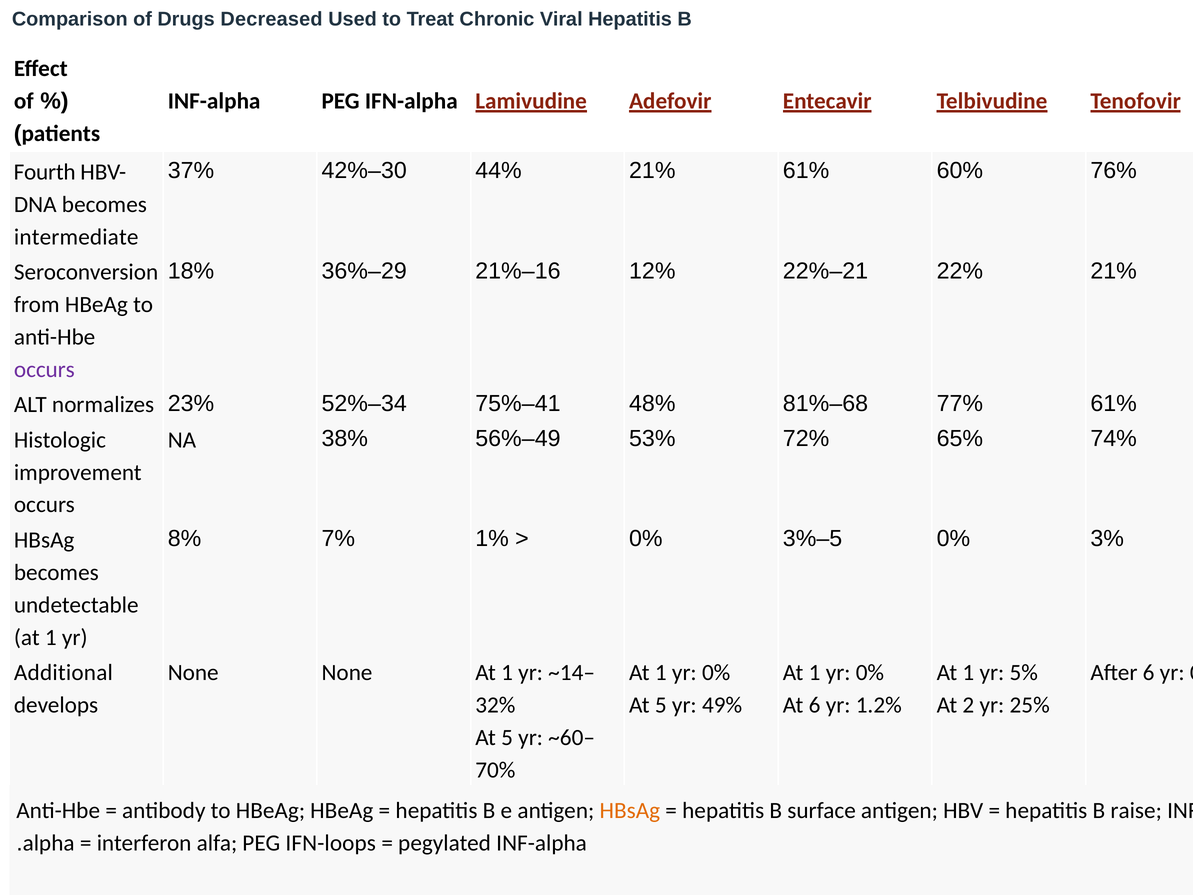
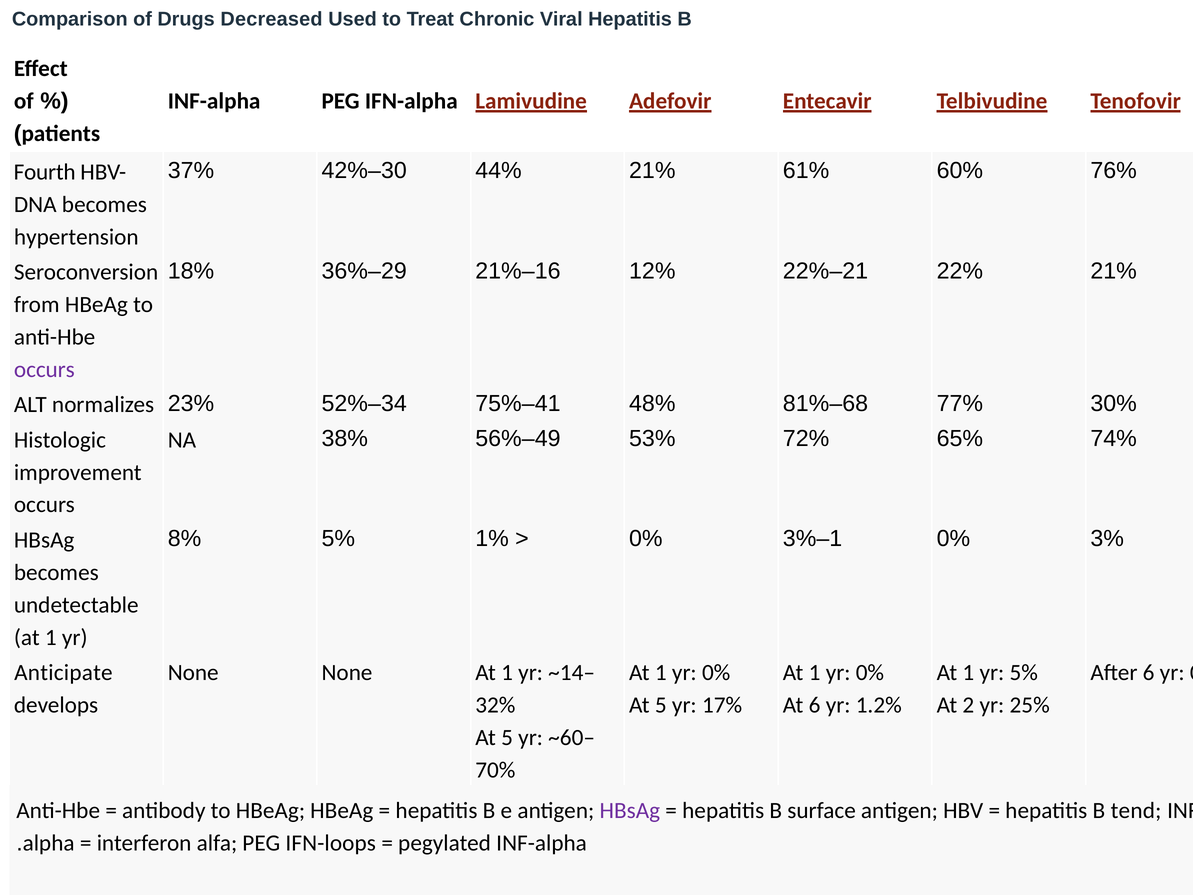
intermediate: intermediate -> hypertension
77% 61%: 61% -> 30%
8% 7%: 7% -> 5%
0% 5: 5 -> 1
Additional: Additional -> Anticipate
49%: 49% -> 17%
HBsAg at (630, 811) colour: orange -> purple
raise: raise -> tend
